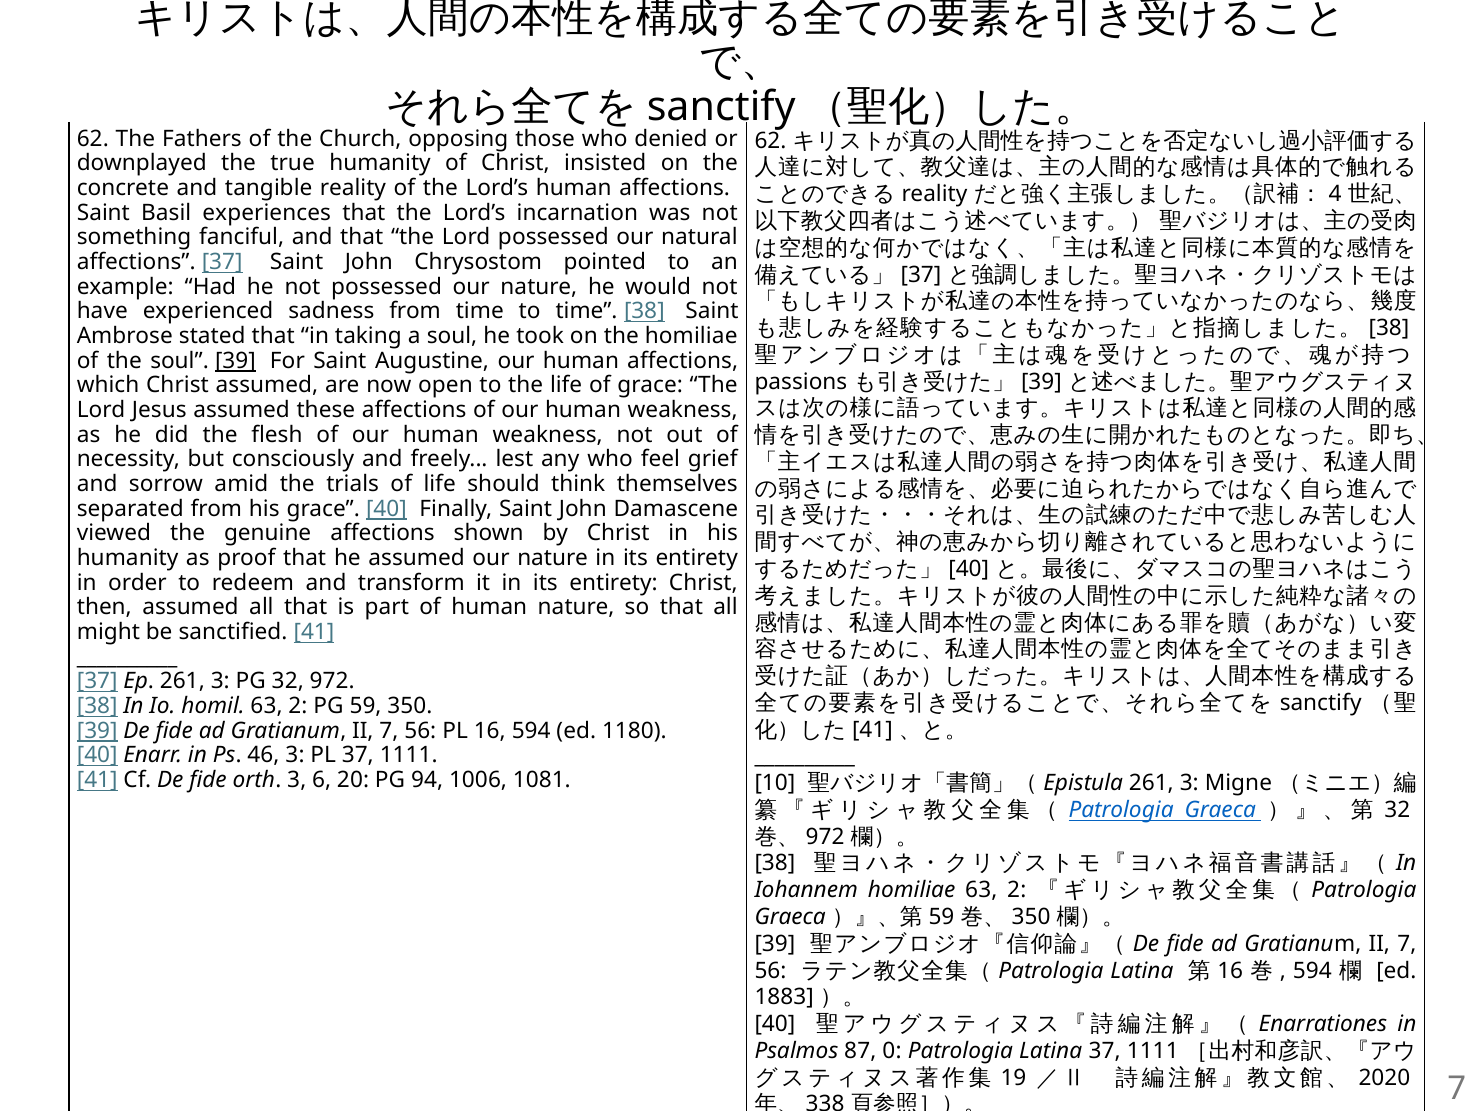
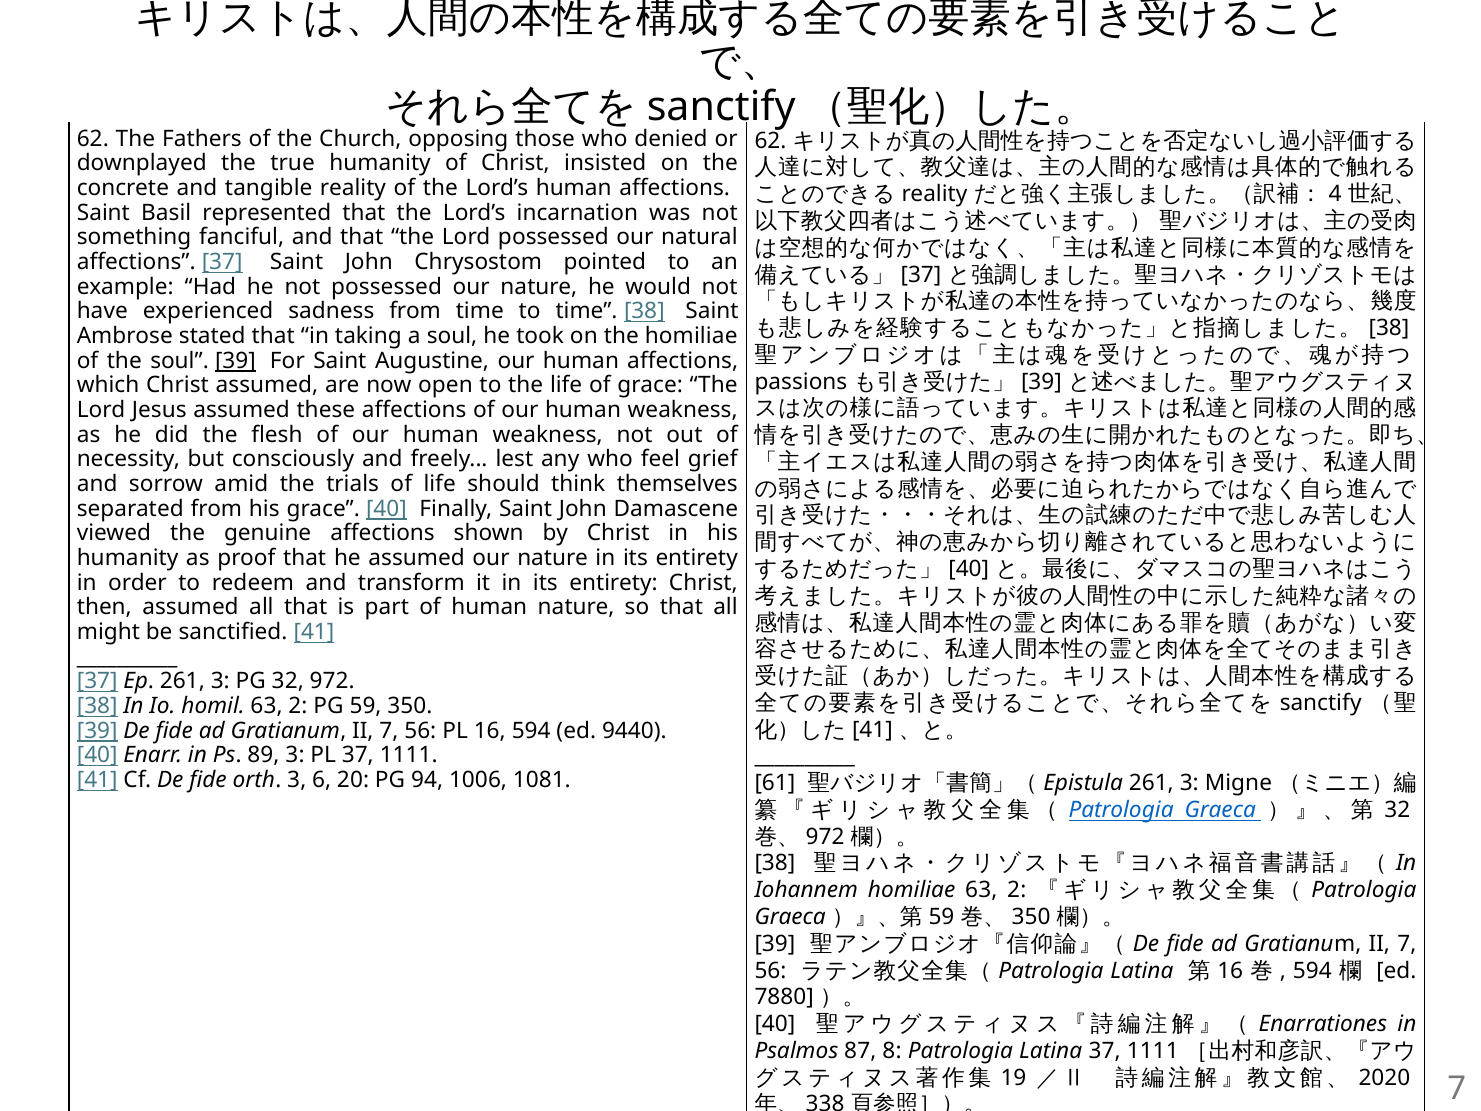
experiences: experiences -> represented
1180: 1180 -> 9440
46: 46 -> 89
10: 10 -> 61
1883: 1883 -> 7880
0: 0 -> 8
